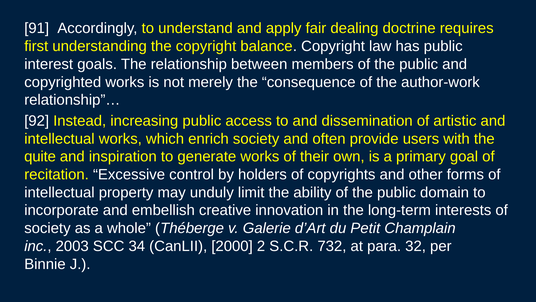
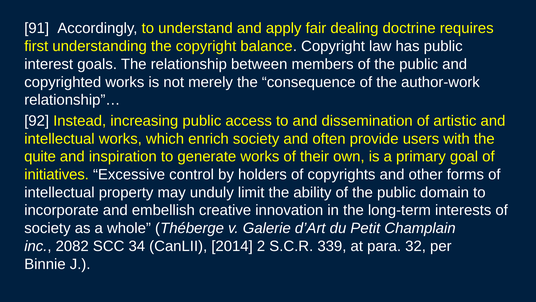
recitation: recitation -> initiatives
2003: 2003 -> 2082
2000: 2000 -> 2014
732: 732 -> 339
